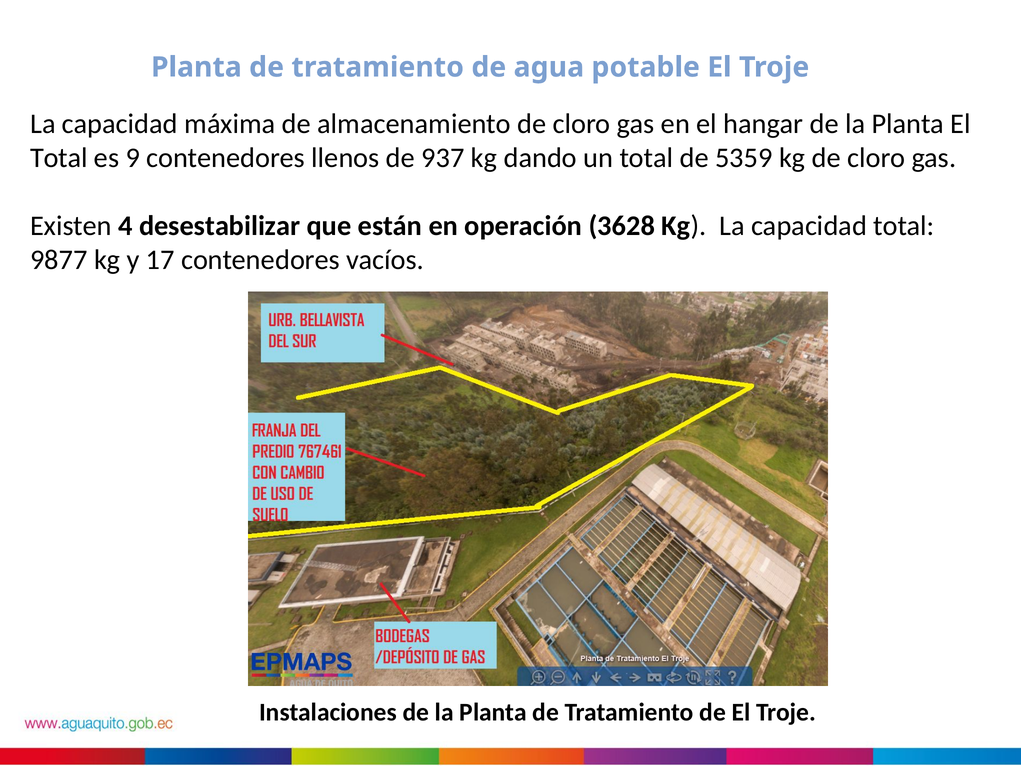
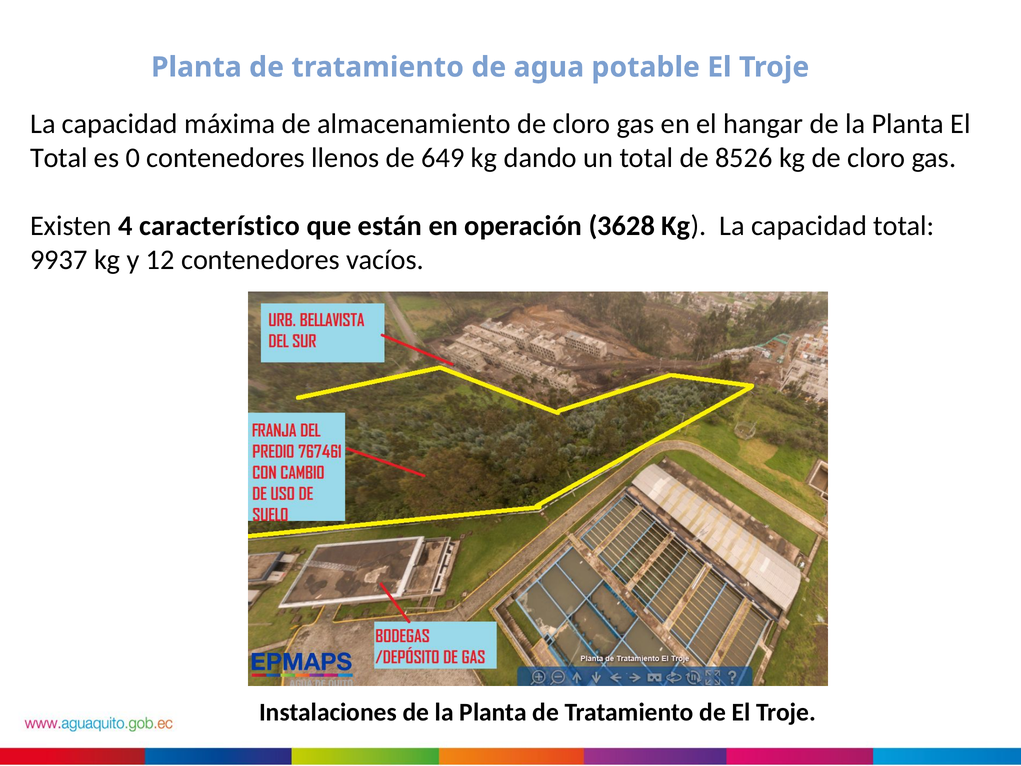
9: 9 -> 0
937: 937 -> 649
5359: 5359 -> 8526
desestabilizar: desestabilizar -> característico
9877: 9877 -> 9937
17: 17 -> 12
